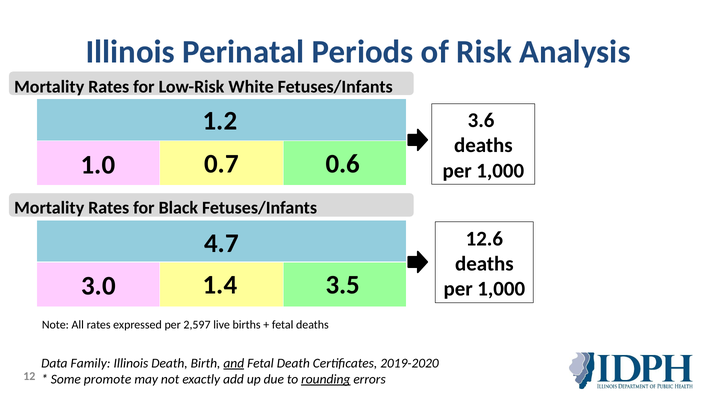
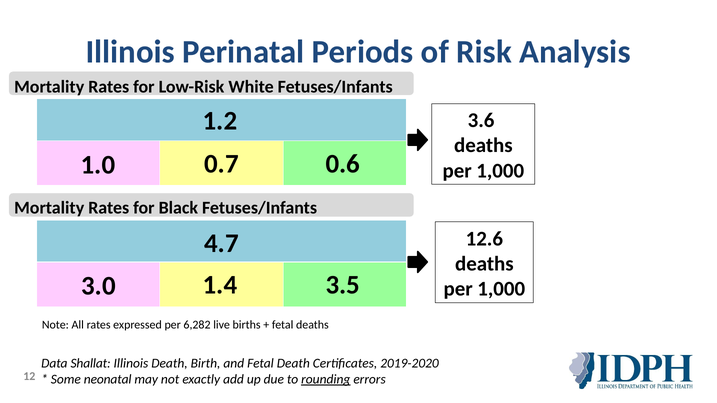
2,597: 2,597 -> 6,282
Data Family: Family -> Shallat
and underline: present -> none
promote: promote -> neonatal
